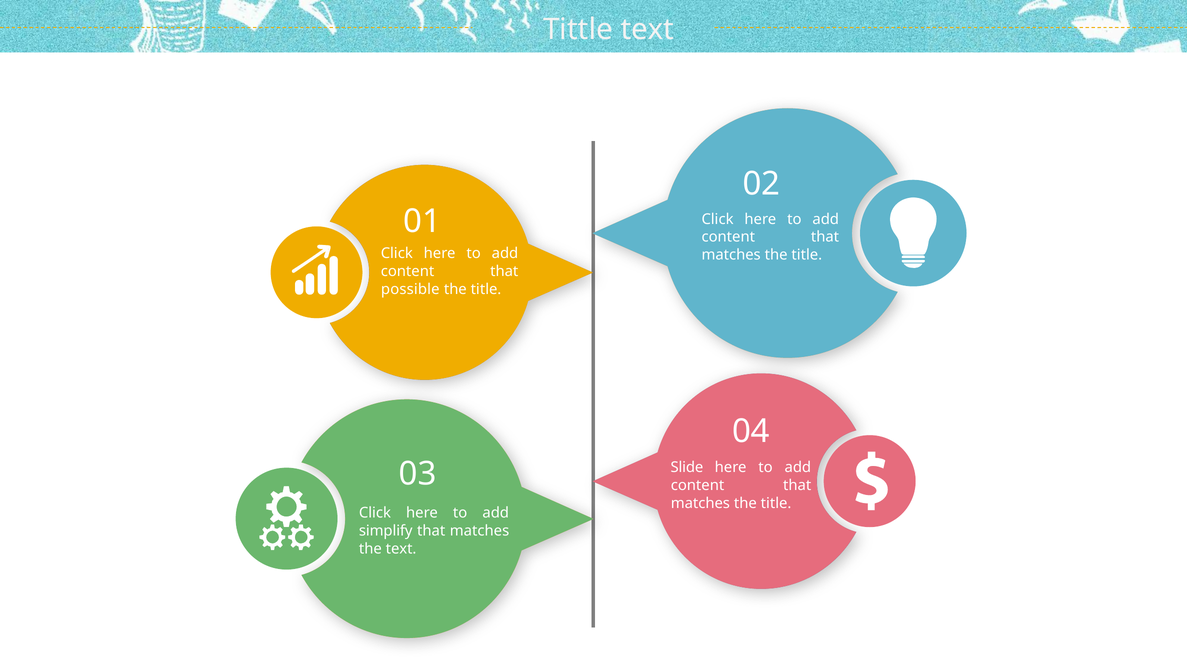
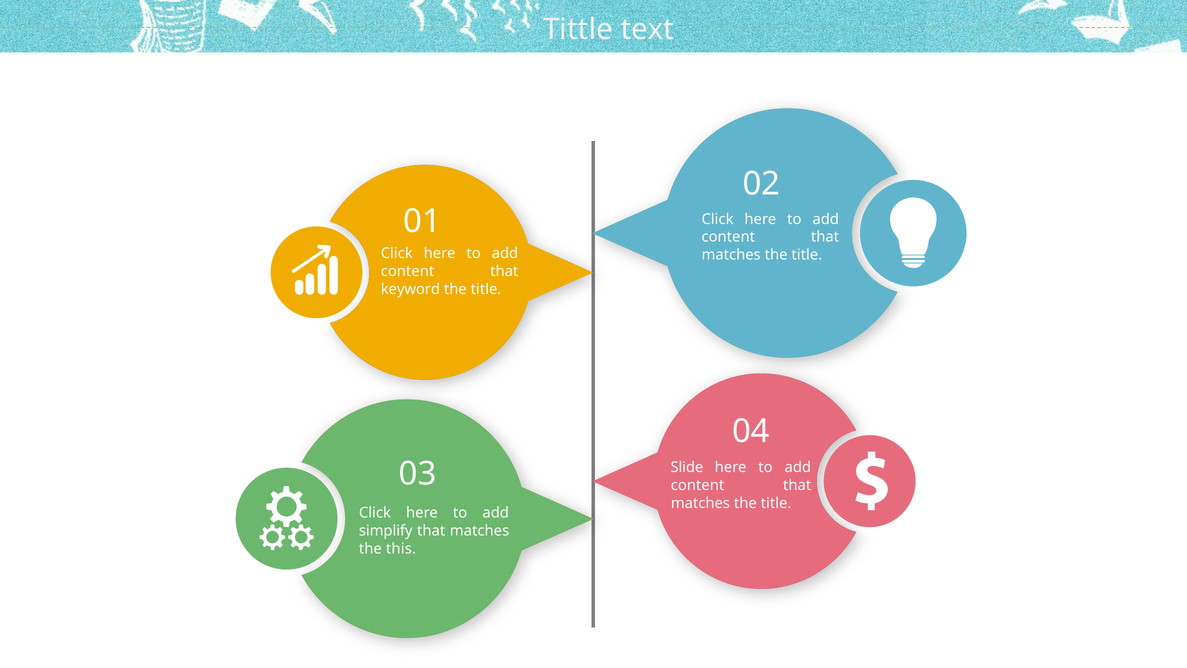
possible: possible -> keyword
the text: text -> this
